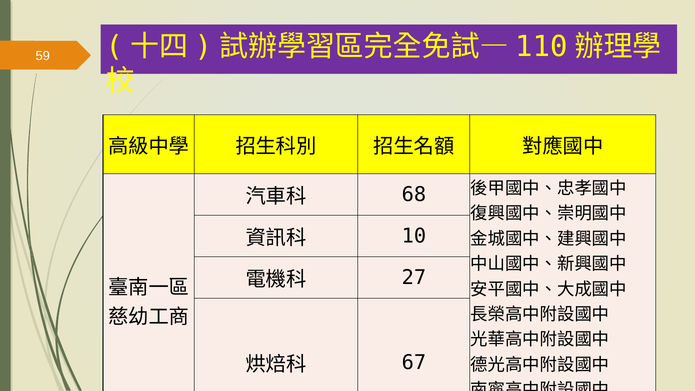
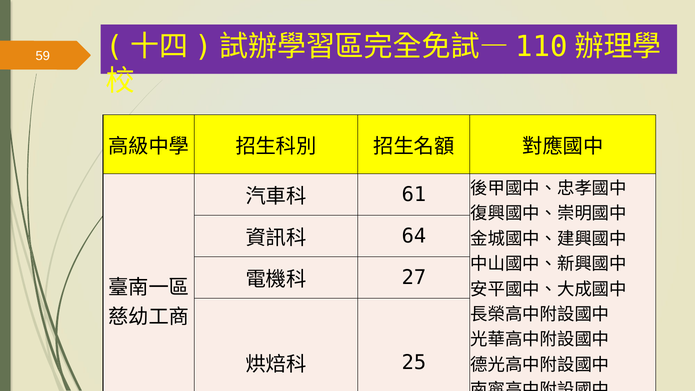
68: 68 -> 61
10: 10 -> 64
67: 67 -> 25
